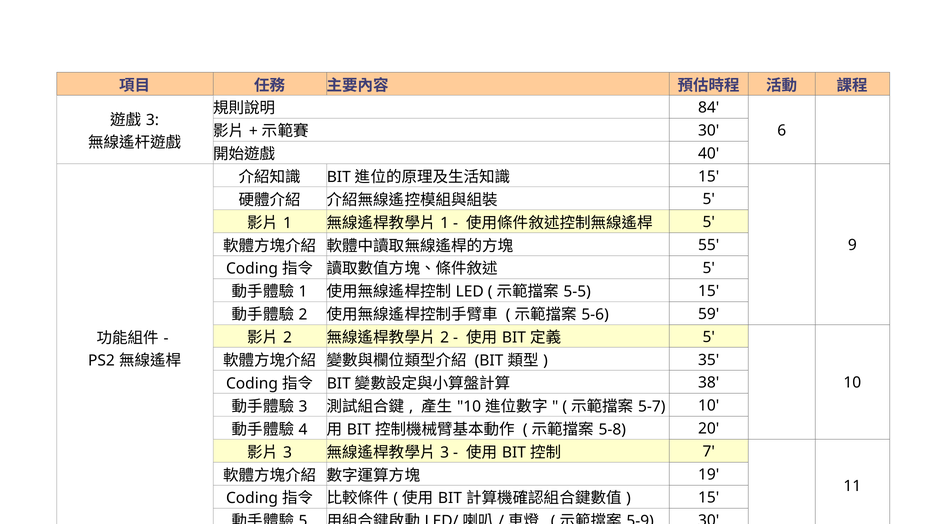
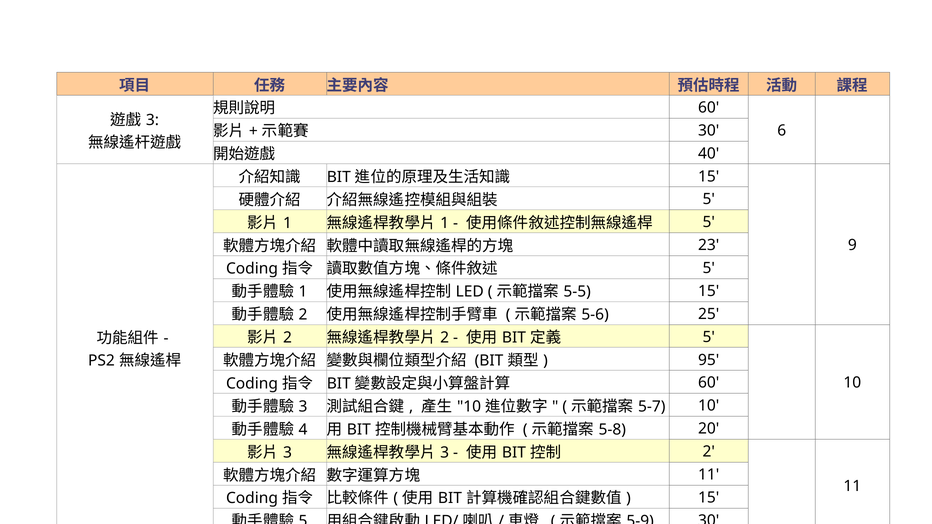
84 at (709, 108): 84 -> 60
55: 55 -> 23
59: 59 -> 25
35: 35 -> 95
38 at (709, 383): 38 -> 60
7 at (709, 452): 7 -> 2
19 at (709, 475): 19 -> 11
